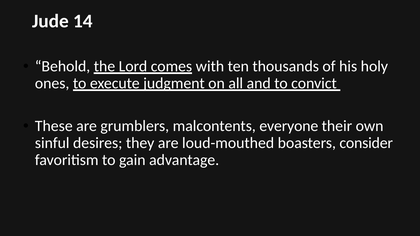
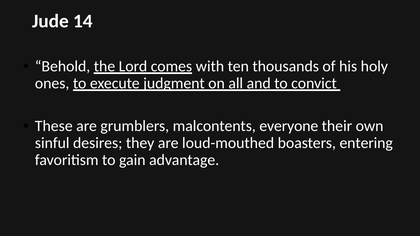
consider: consider -> entering
